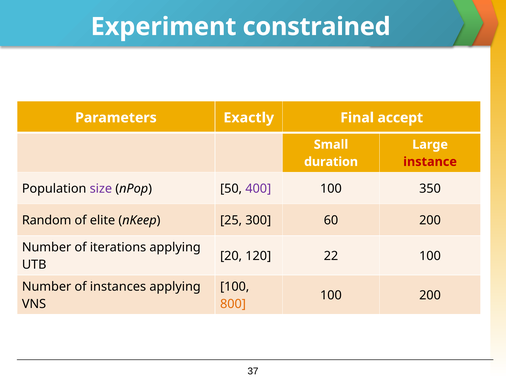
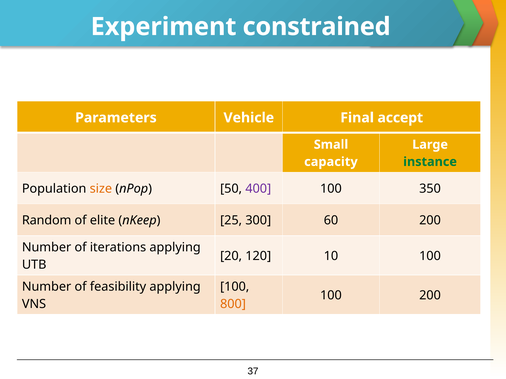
Exactly: Exactly -> Vehicle
duration: duration -> capacity
instance colour: red -> green
size colour: purple -> orange
22: 22 -> 10
instances: instances -> feasibility
